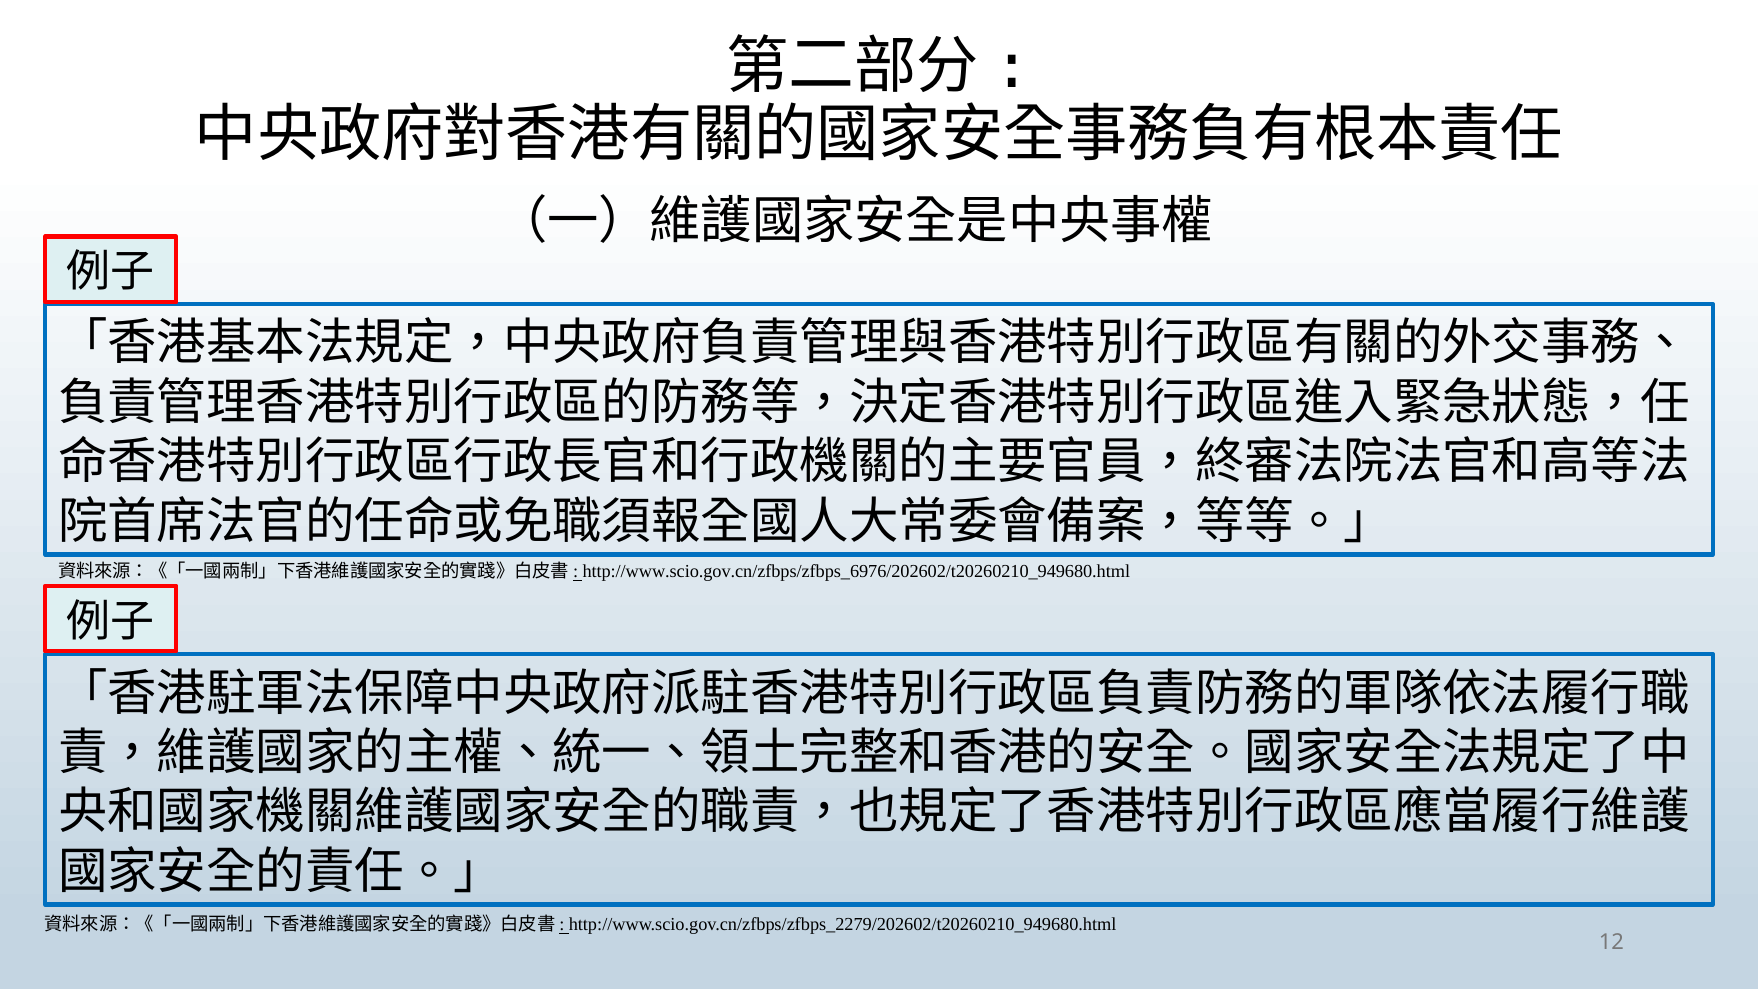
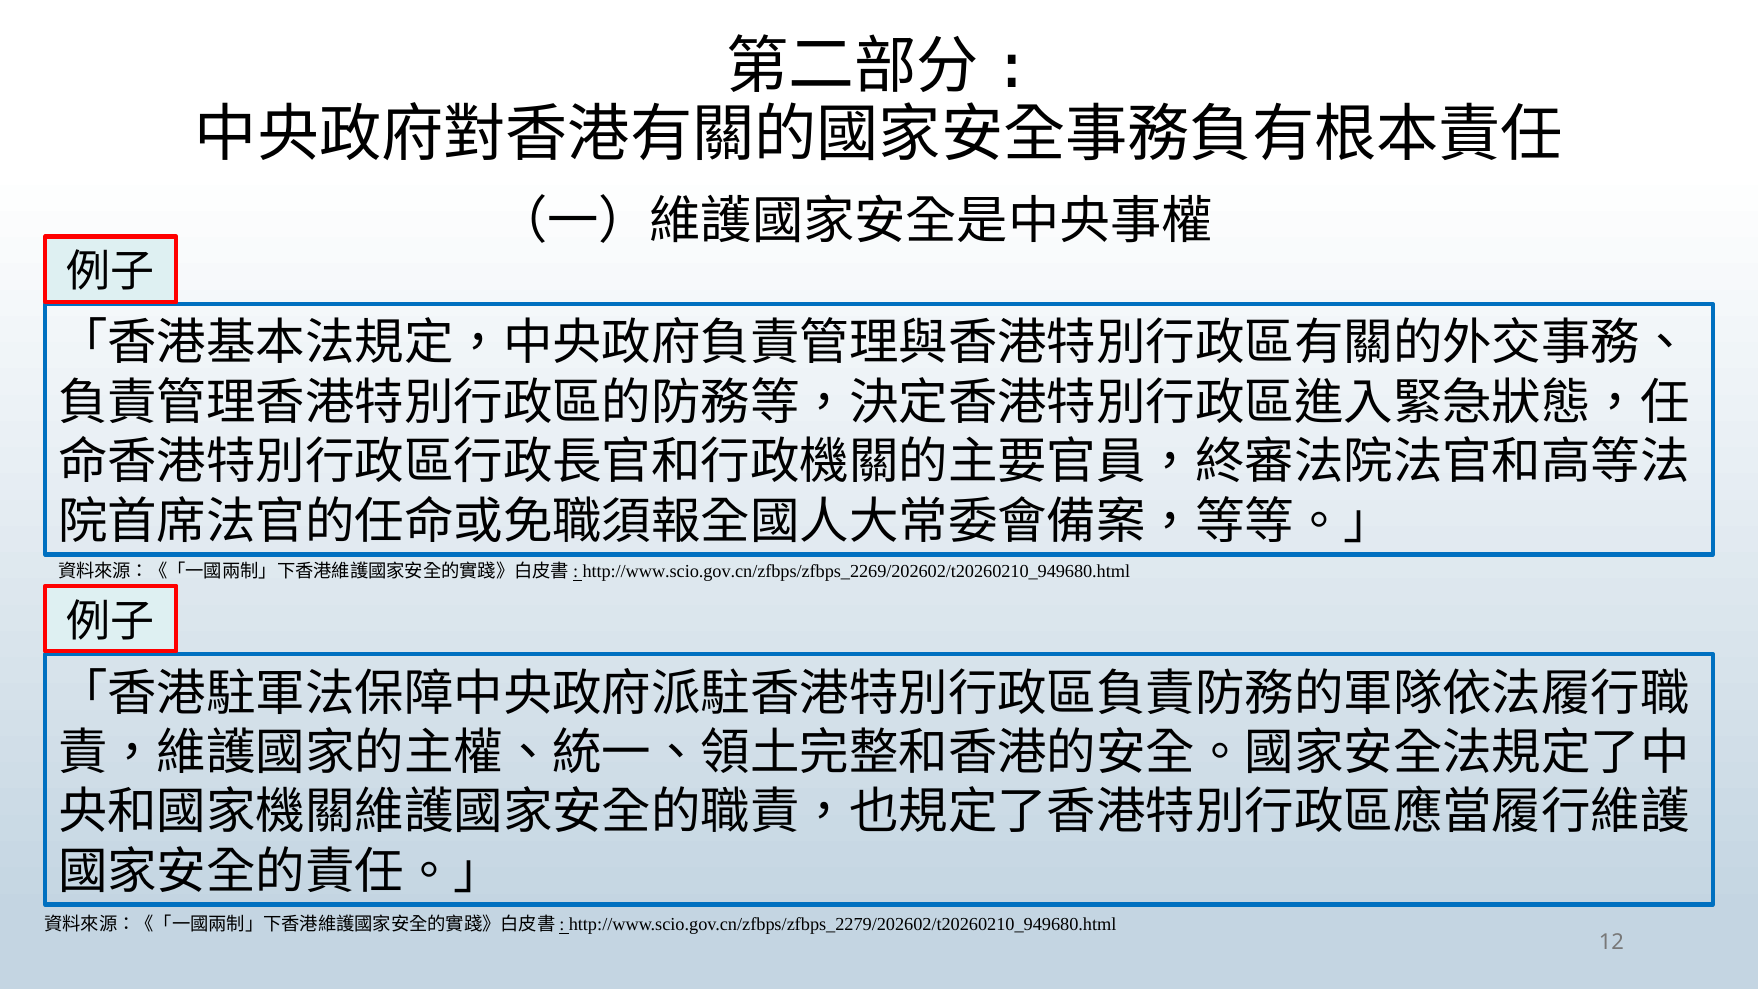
http://www.scio.gov.cn/zfbps/zfbps_6976/202602/t20260210_949680.html: http://www.scio.gov.cn/zfbps/zfbps_6976/202602/t20260210_949680.html -> http://www.scio.gov.cn/zfbps/zfbps_2269/202602/t20260210_949680.html
